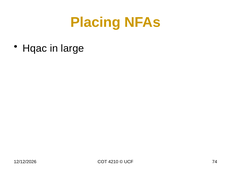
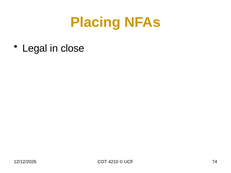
Hqac: Hqac -> Legal
large: large -> close
